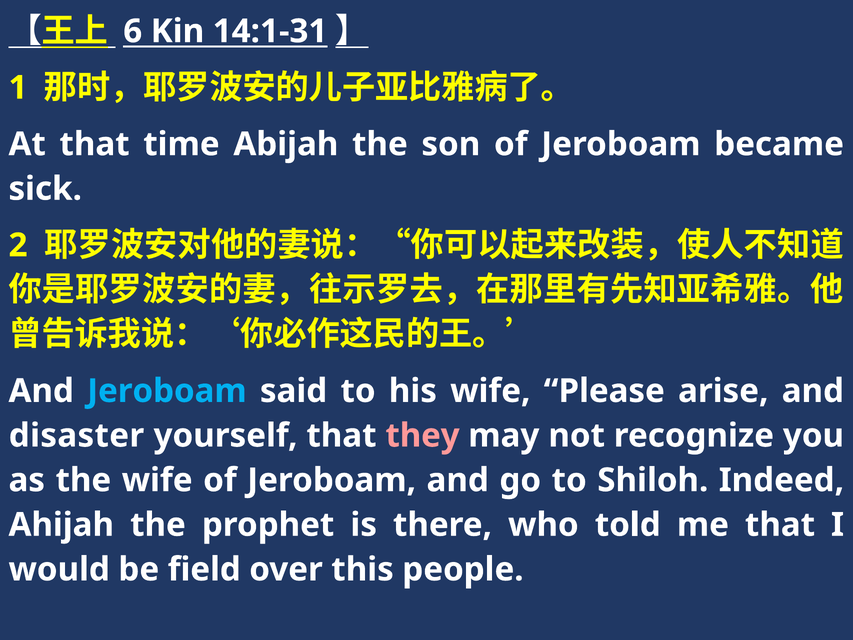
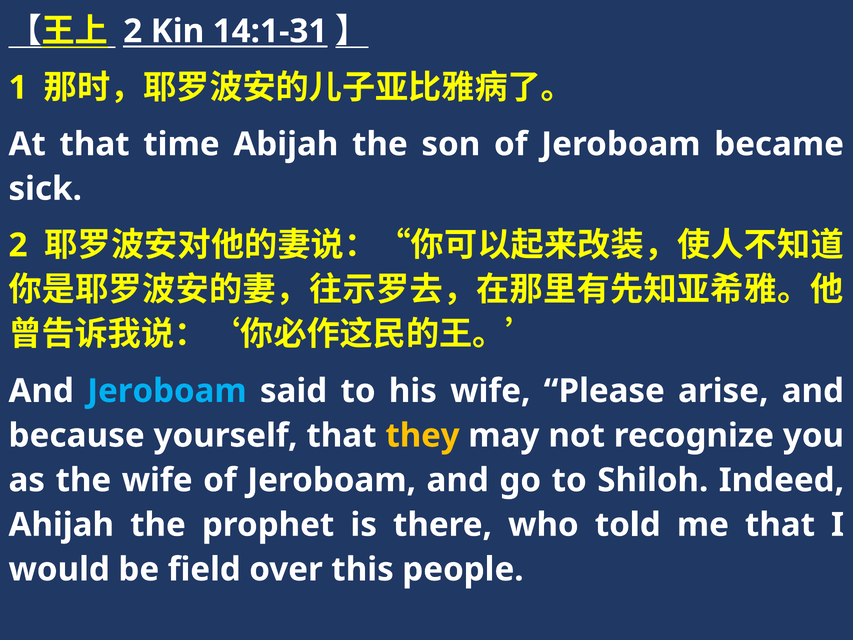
6 at (133, 31): 6 -> 2
disaster: disaster -> because
they colour: pink -> yellow
